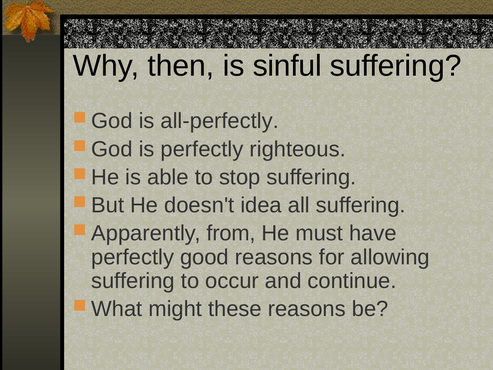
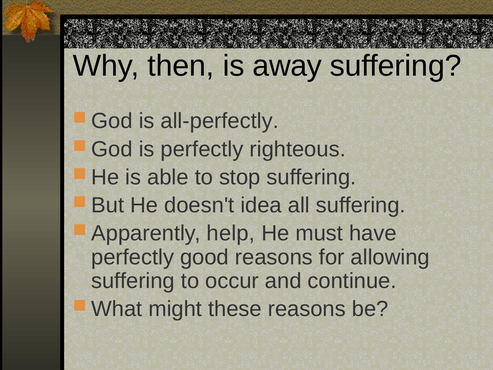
sinful: sinful -> away
from: from -> help
